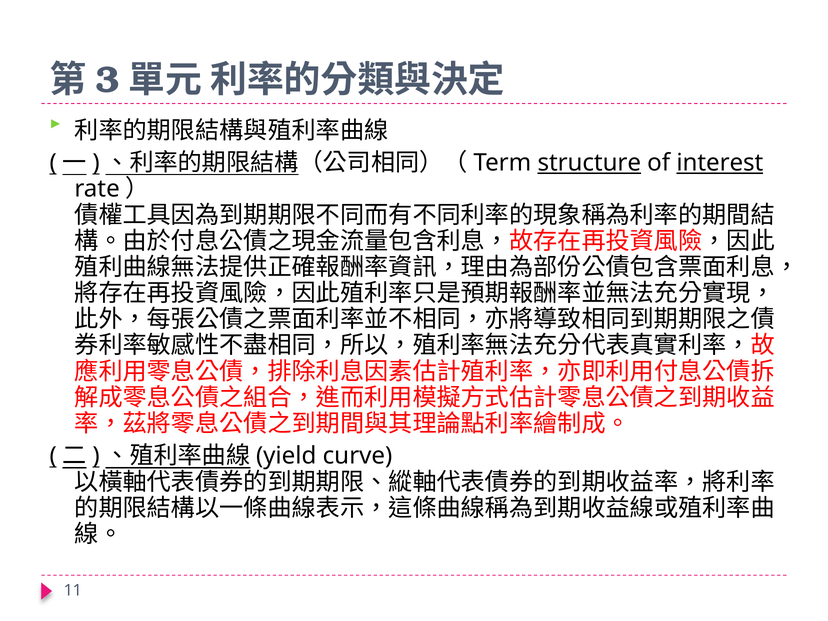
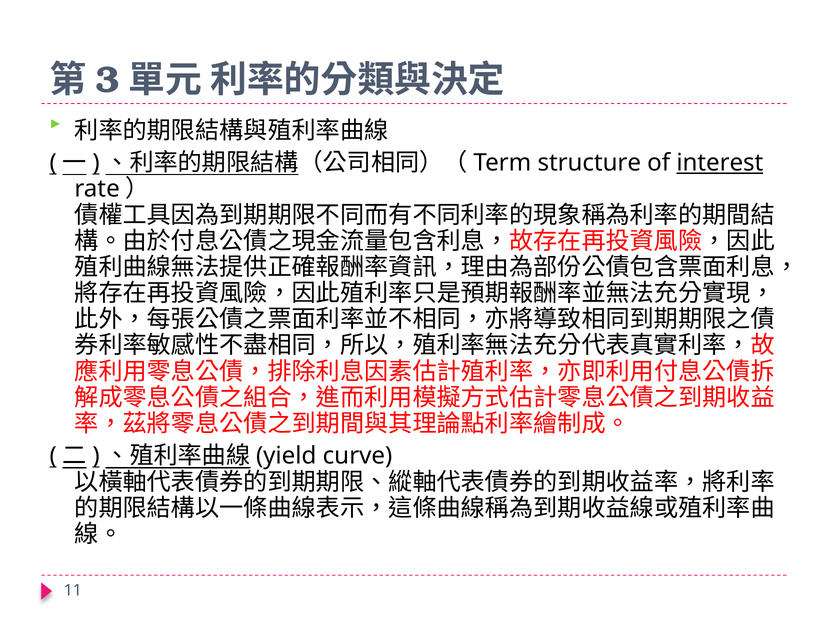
structure underline: present -> none
